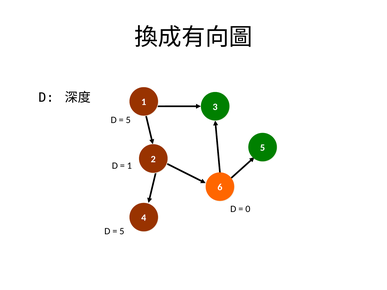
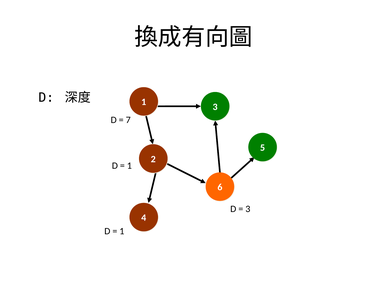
5 at (128, 120): 5 -> 7
0 at (248, 209): 0 -> 3
5 at (122, 231): 5 -> 1
